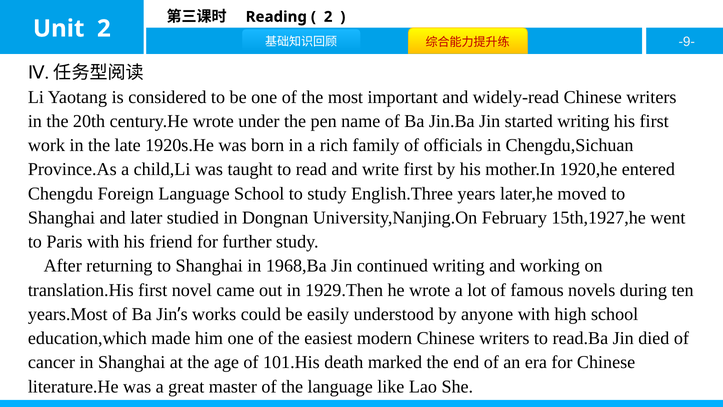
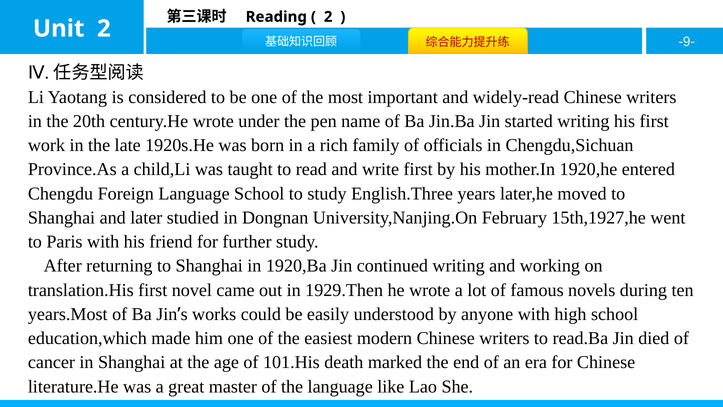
1968,Ba: 1968,Ba -> 1920,Ba
